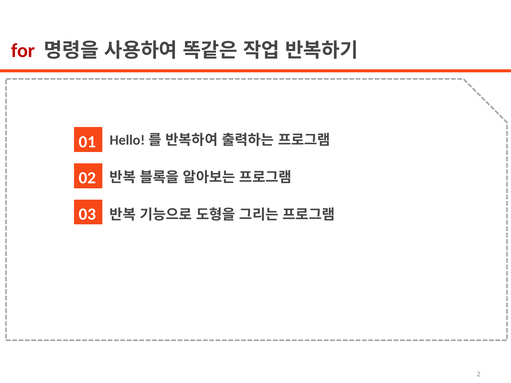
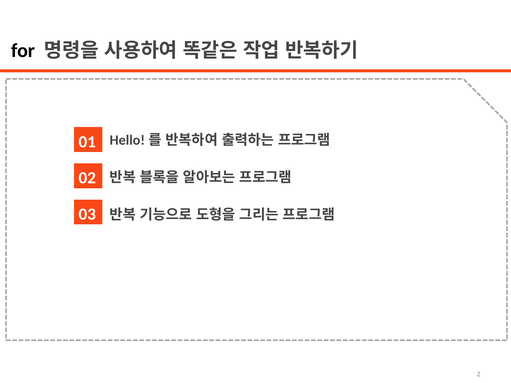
for colour: red -> black
